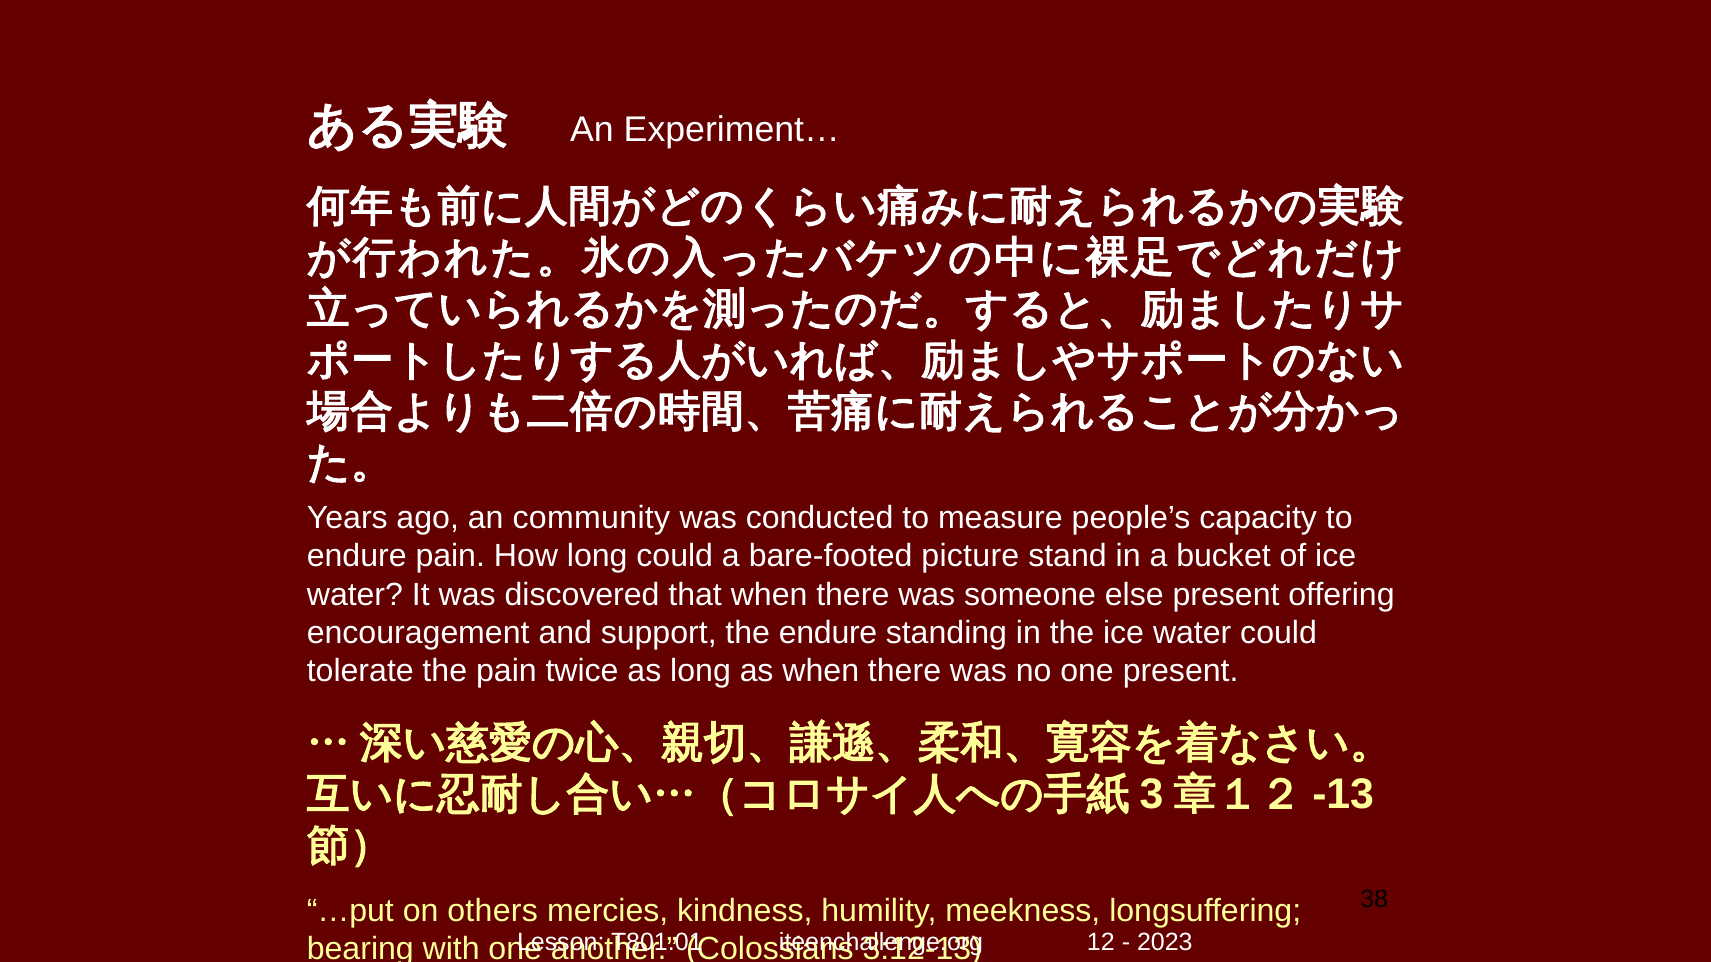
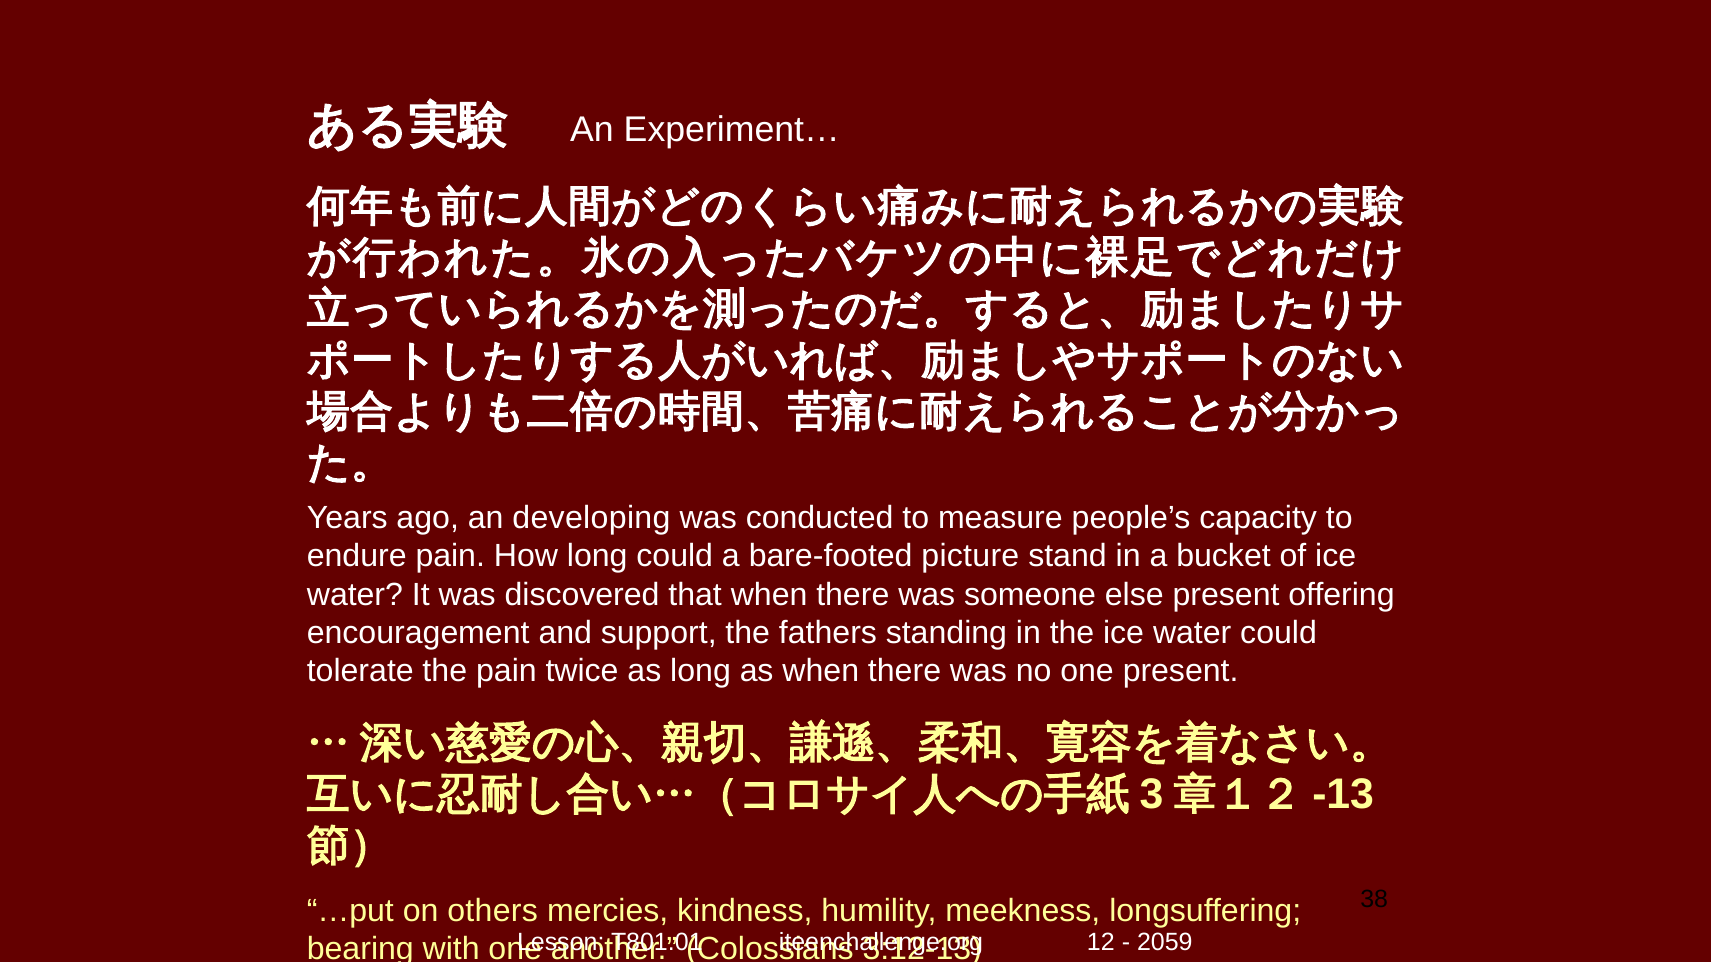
community: community -> developing
the endure: endure -> fathers
2023: 2023 -> 2059
